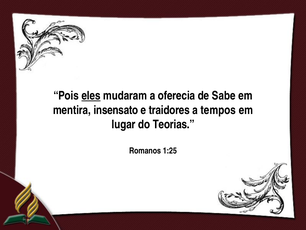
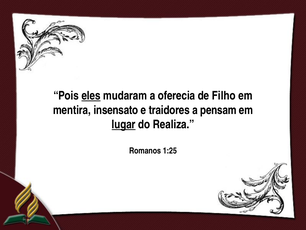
Sabe: Sabe -> Filho
tempos: tempos -> pensam
lugar underline: none -> present
Teorias: Teorias -> Realiza
